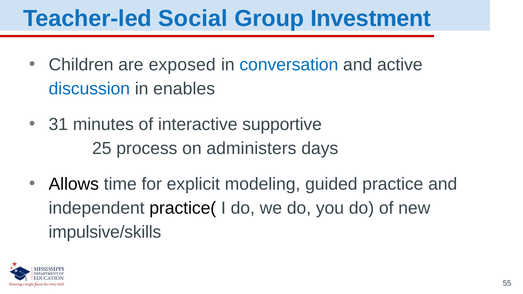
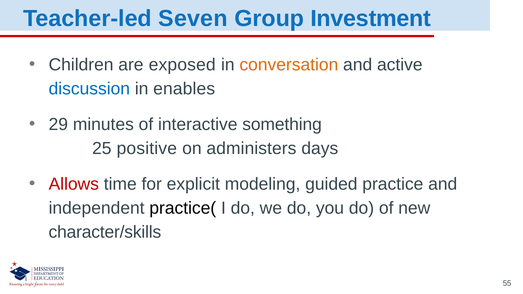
Social: Social -> Seven
conversation colour: blue -> orange
31: 31 -> 29
supportive: supportive -> something
process: process -> positive
Allows colour: black -> red
impulsive/skills: impulsive/skills -> character/skills
